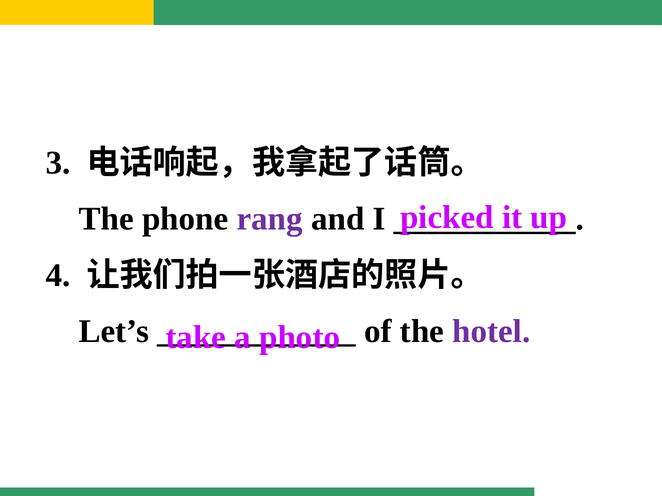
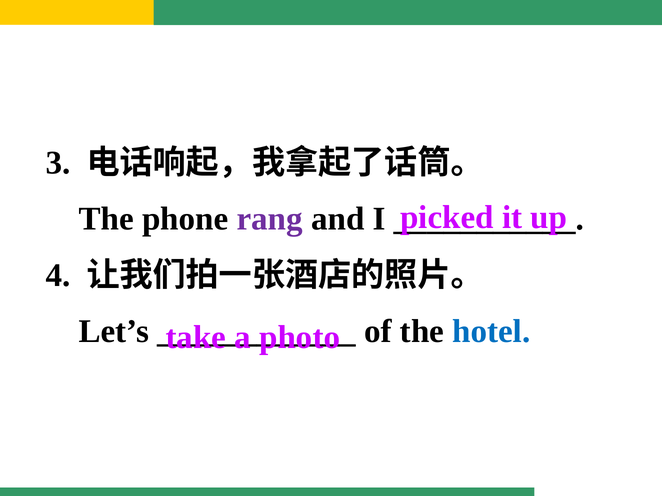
hotel colour: purple -> blue
